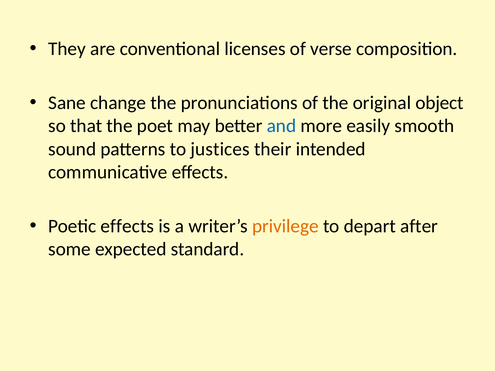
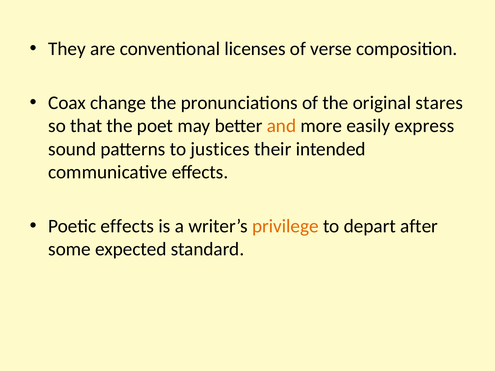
Sane: Sane -> Coax
object: object -> stares
and colour: blue -> orange
smooth: smooth -> express
